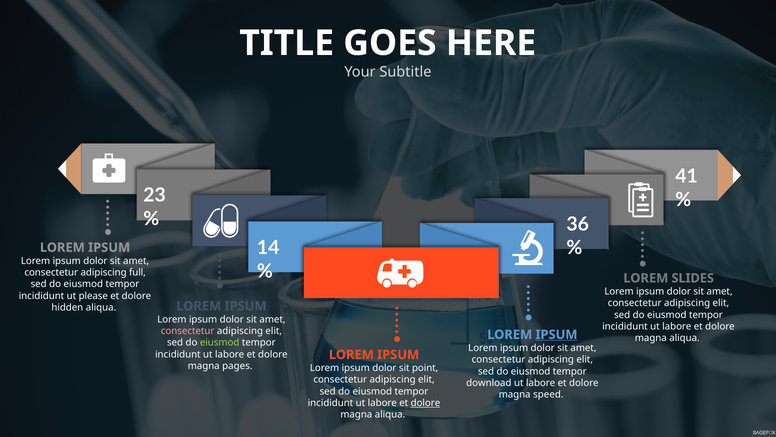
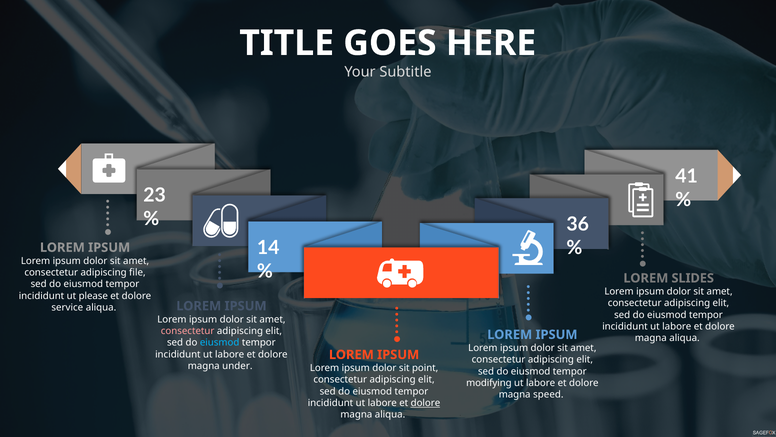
full: full -> file
hidden: hidden -> service
IPSUM at (557, 334) underline: present -> none
eiusmod at (220, 342) colour: light green -> light blue
pages: pages -> under
download: download -> modifying
